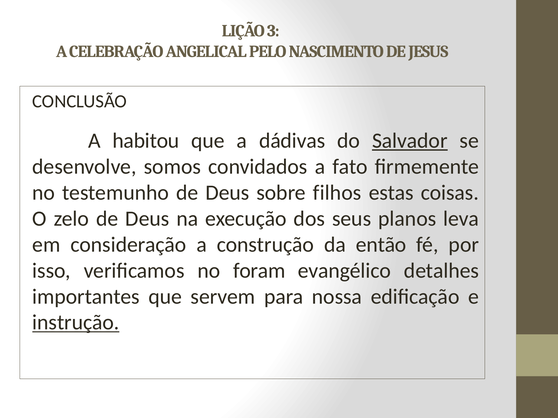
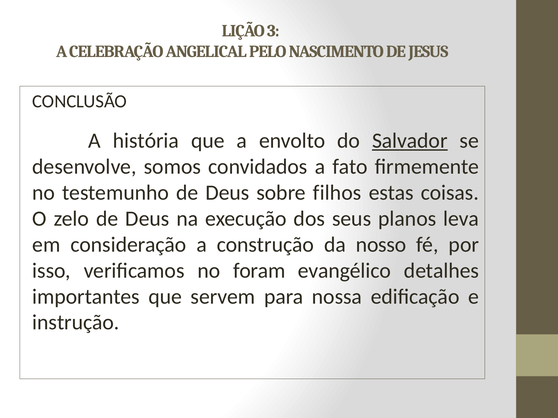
habitou: habitou -> história
dádivas: dádivas -> envolto
então: então -> nosso
instrução underline: present -> none
